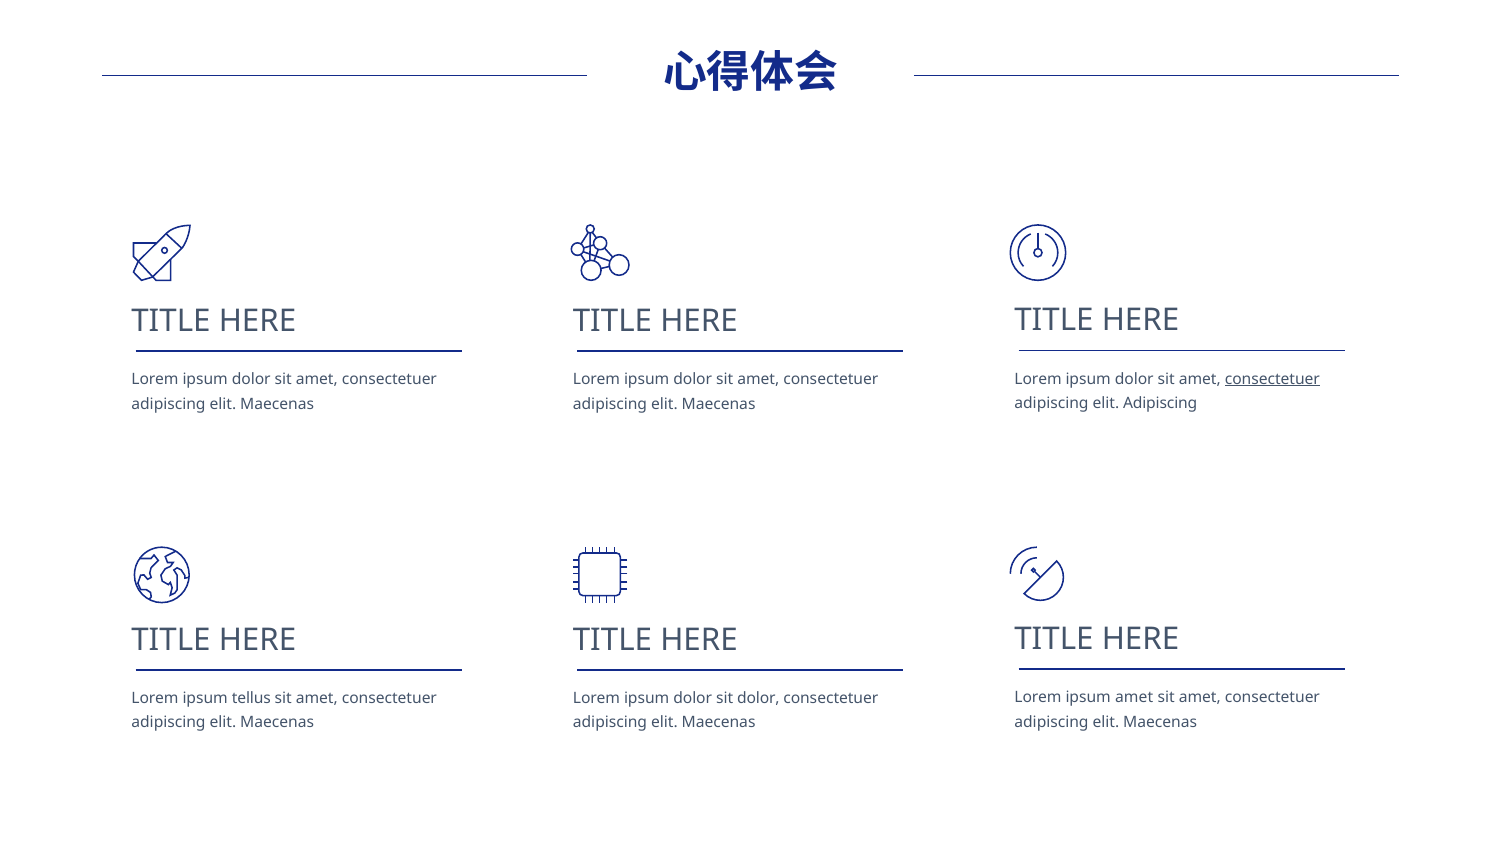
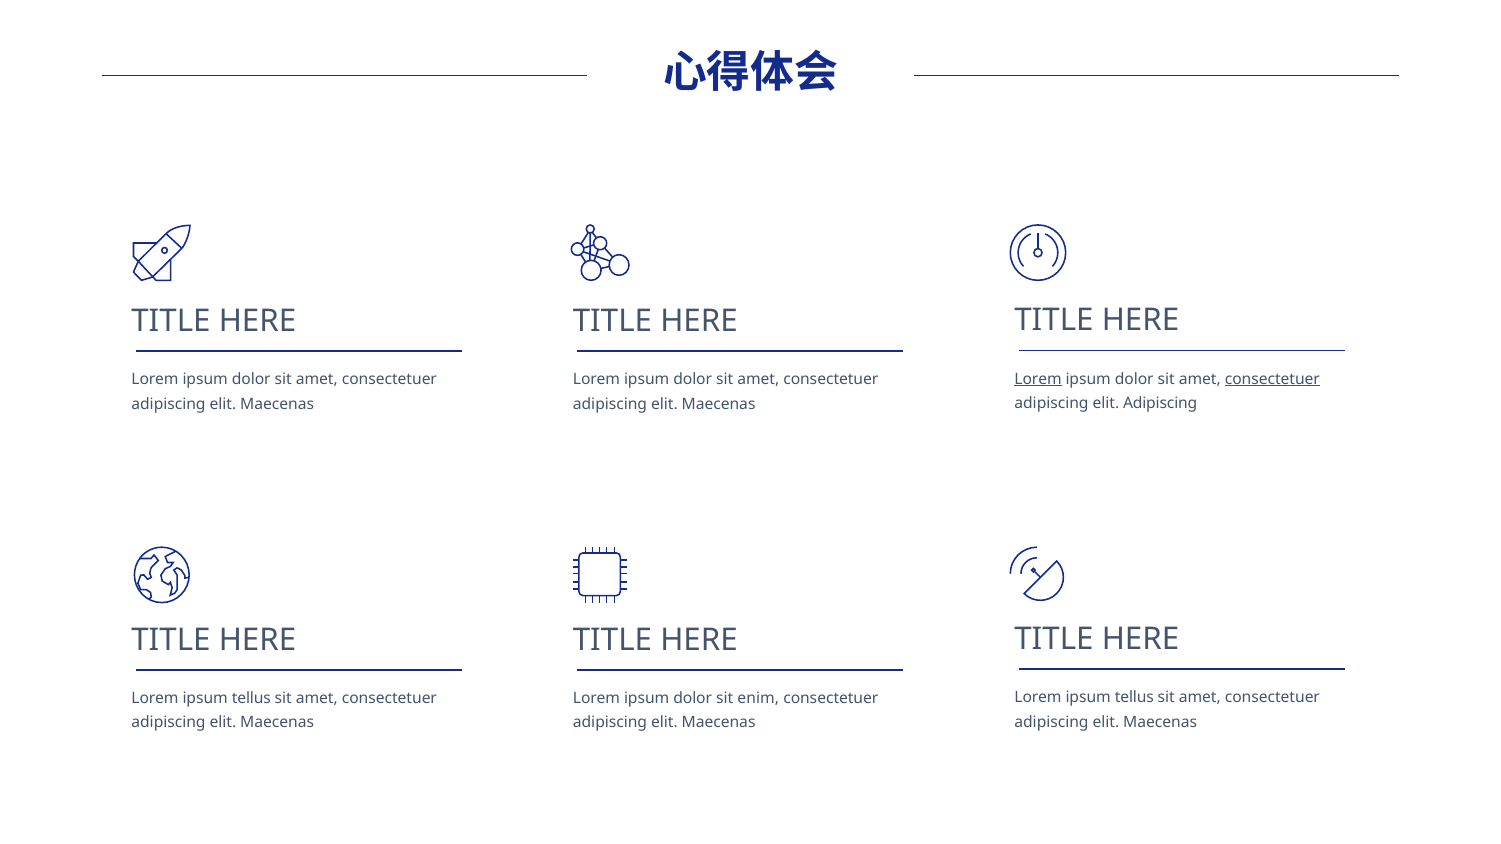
Lorem at (1038, 379) underline: none -> present
amet at (1134, 698): amet -> tellus
sit dolor: dolor -> enim
